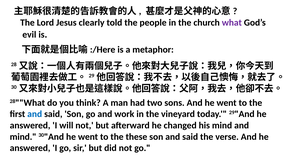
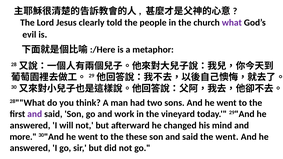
and at (35, 114) colour: blue -> purple
mind at (23, 137): mind -> more
the verse: verse -> went
